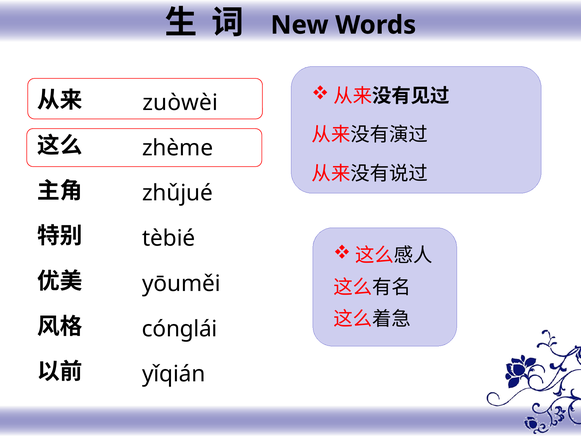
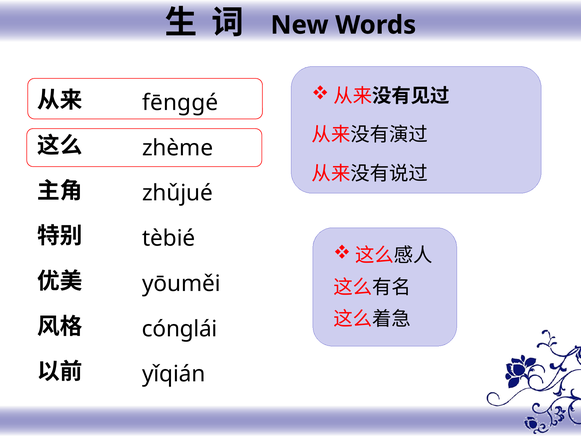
zuòwèi: zuòwèi -> fēnggé
